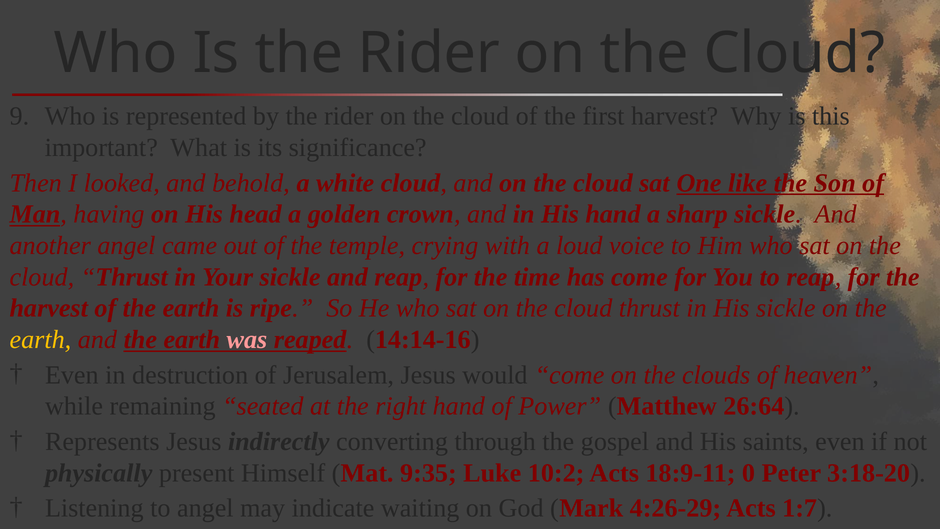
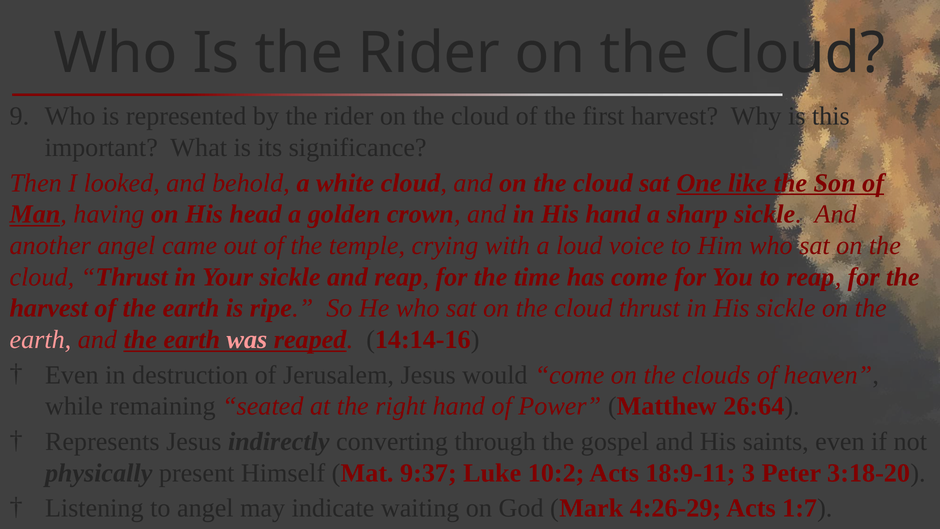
earth at (40, 340) colour: yellow -> pink
9:35: 9:35 -> 9:37
0: 0 -> 3
